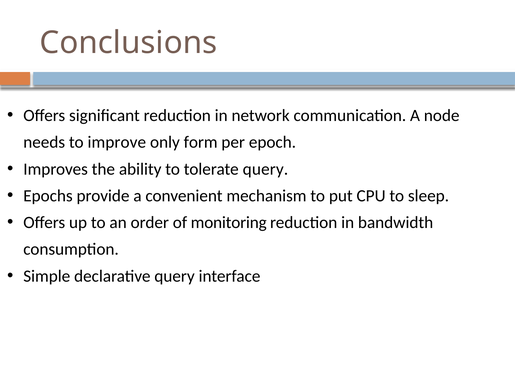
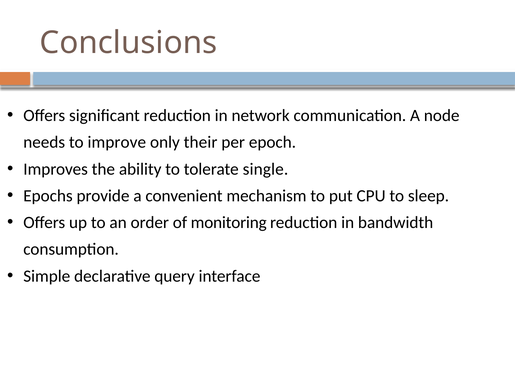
form: form -> their
tolerate query: query -> single
